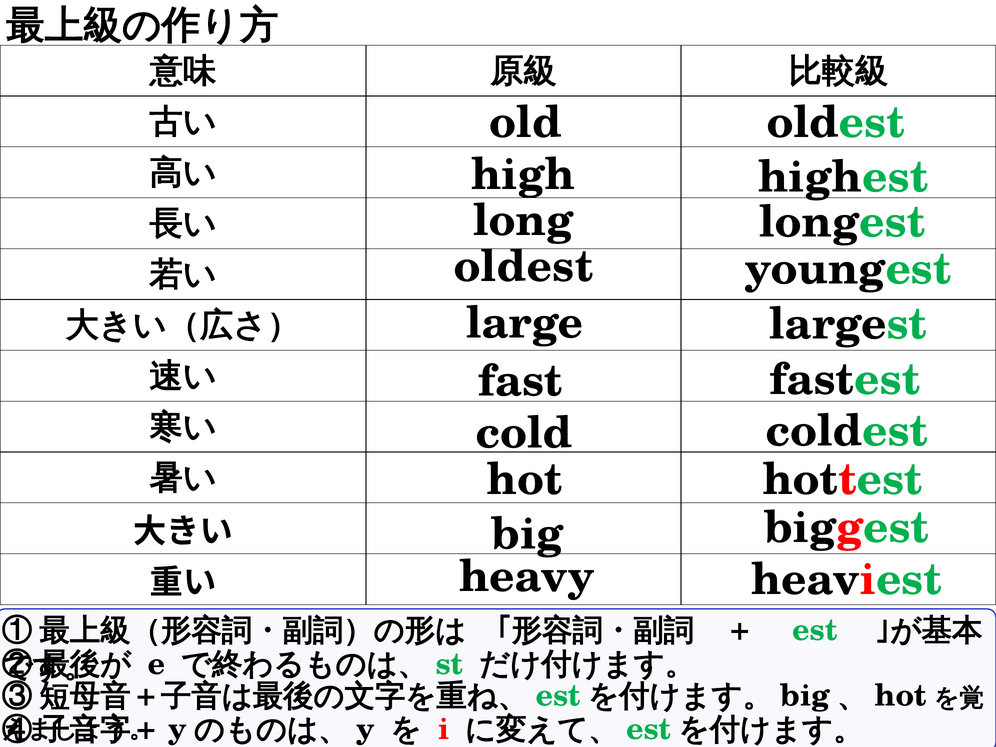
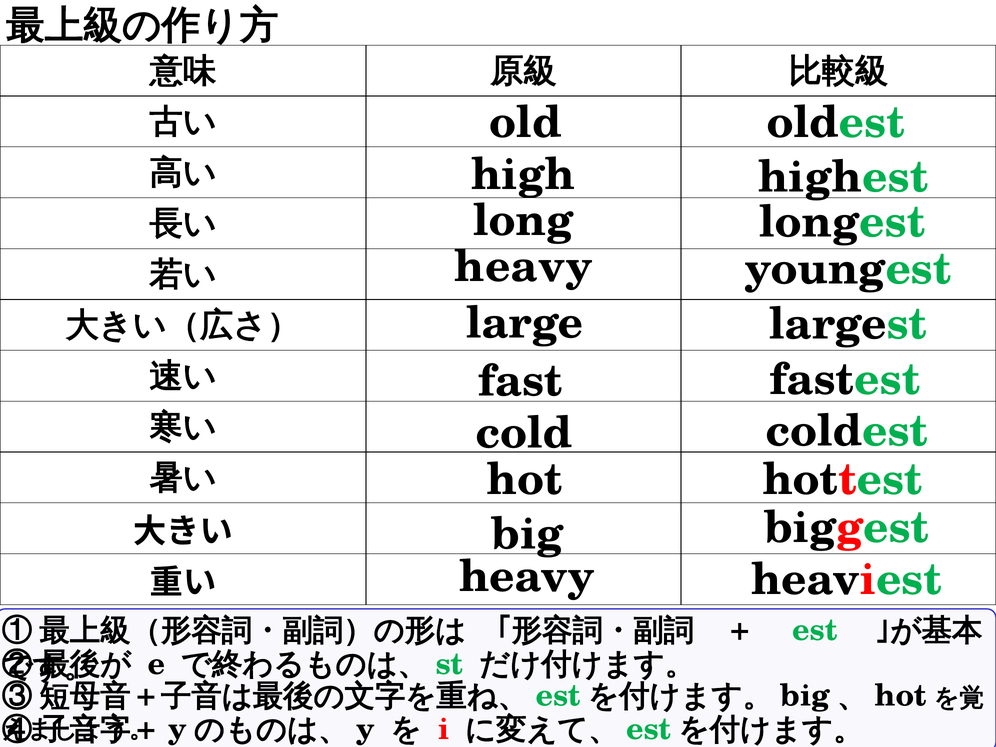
oldest at (524, 267): oldest -> heavy
